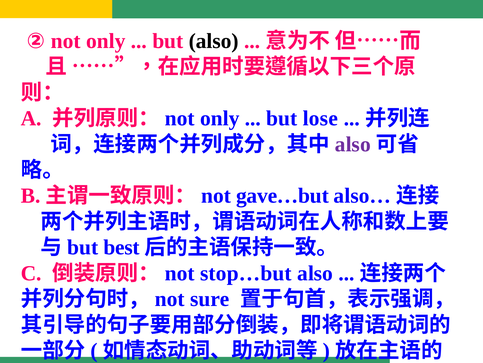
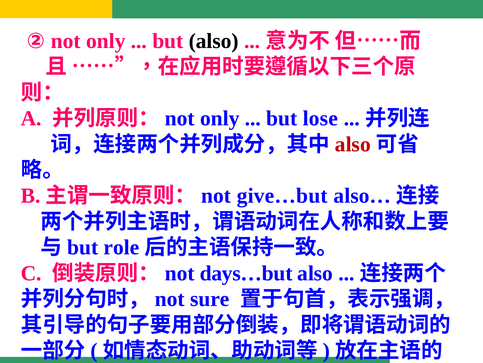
also at (353, 144) colour: purple -> red
gave…but: gave…but -> give…but
best: best -> role
stop…but: stop…but -> days…but
